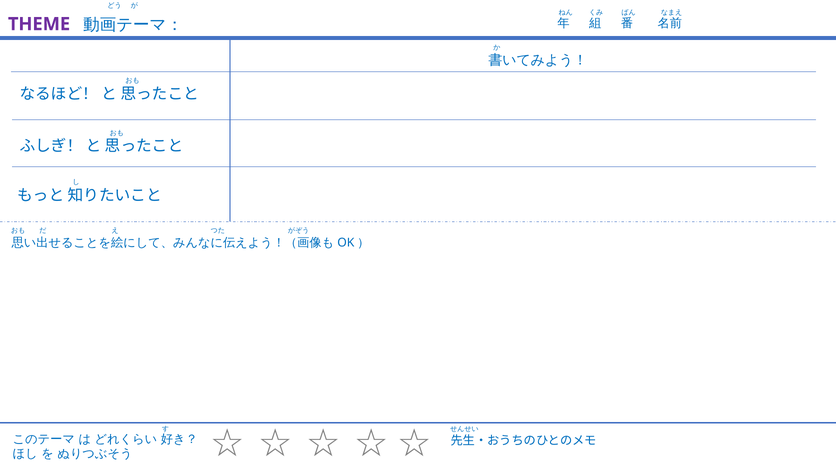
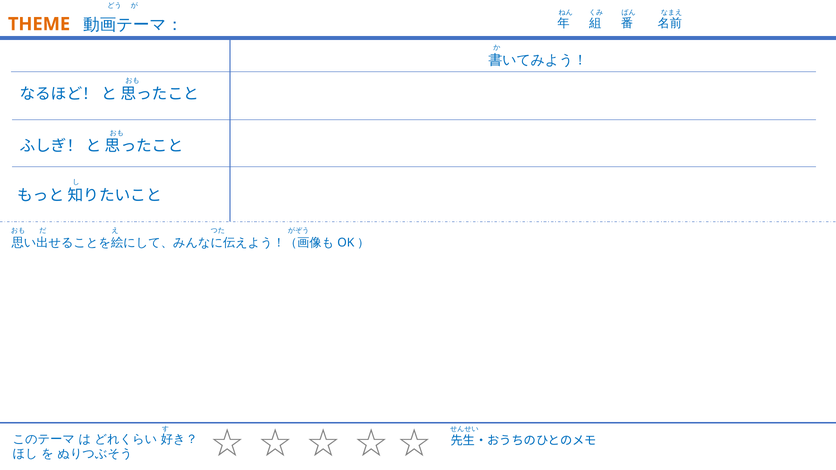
THEME colour: purple -> orange
